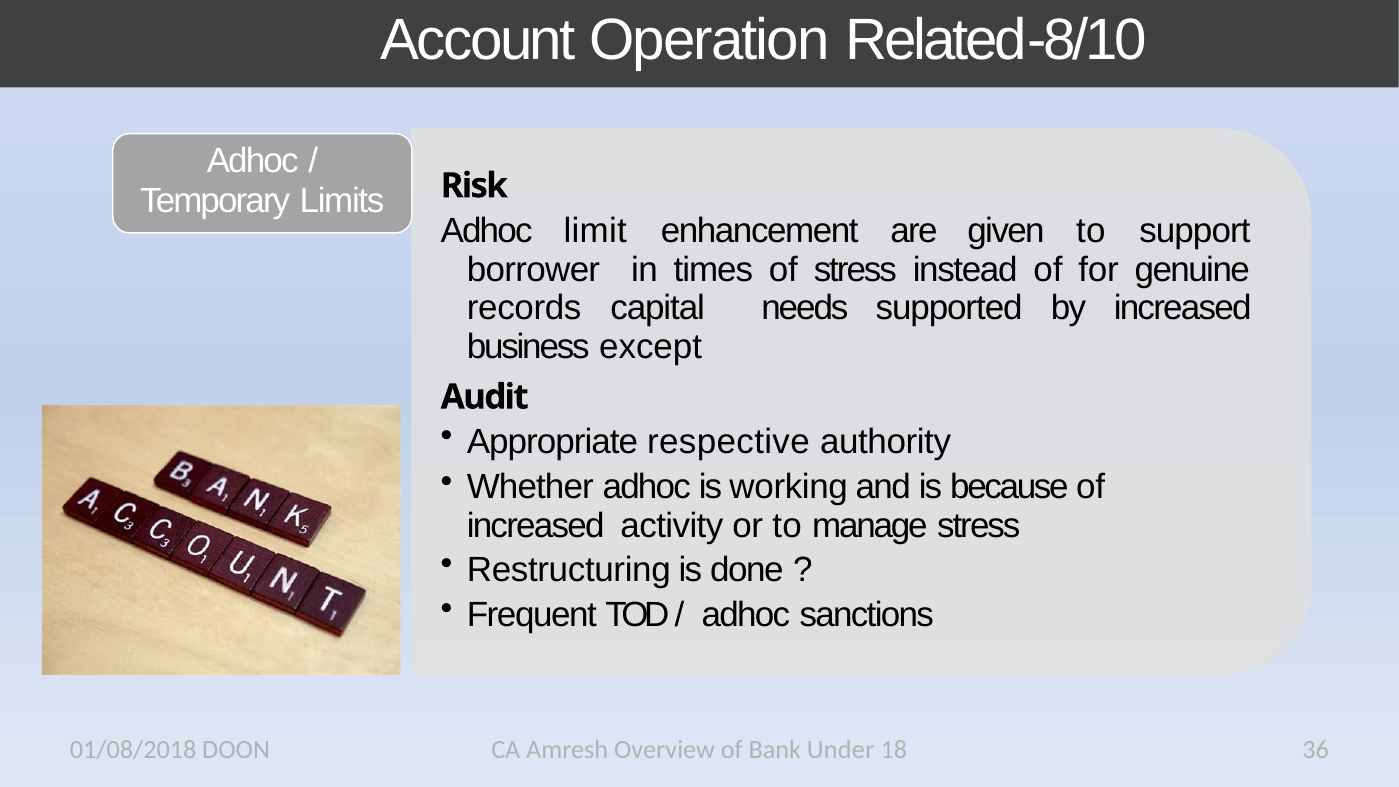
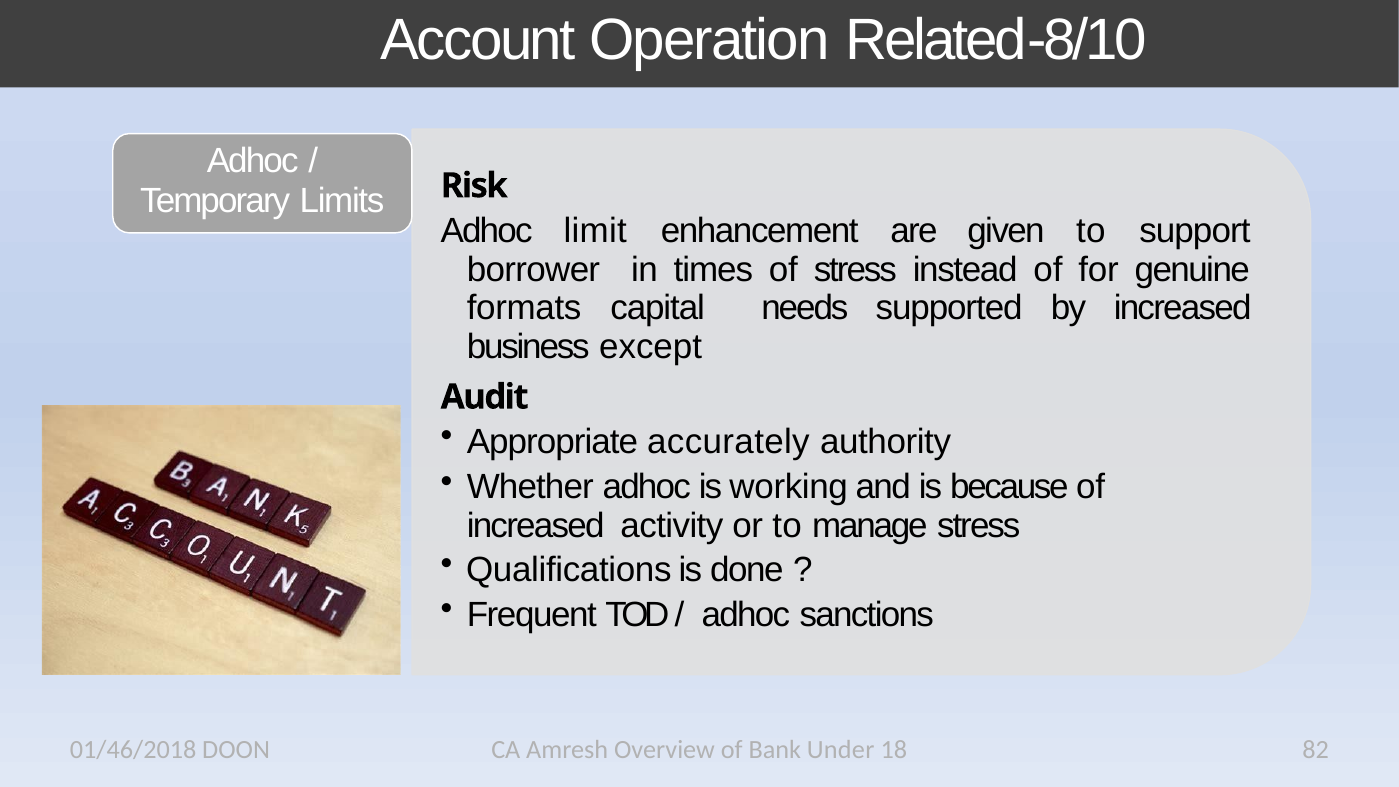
records: records -> formats
respective: respective -> accurately
Restructuring: Restructuring -> Qualifications
01/08/2018: 01/08/2018 -> 01/46/2018
36: 36 -> 82
